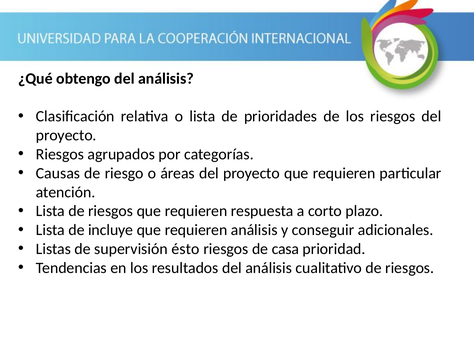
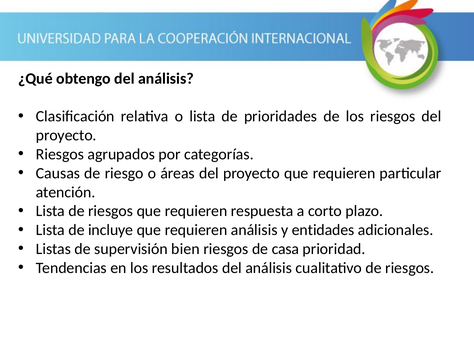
conseguir: conseguir -> entidades
ésto: ésto -> bien
